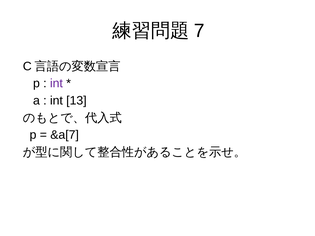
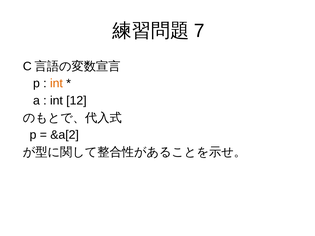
int at (56, 84) colour: purple -> orange
13: 13 -> 12
&a[7: &a[7 -> &a[2
